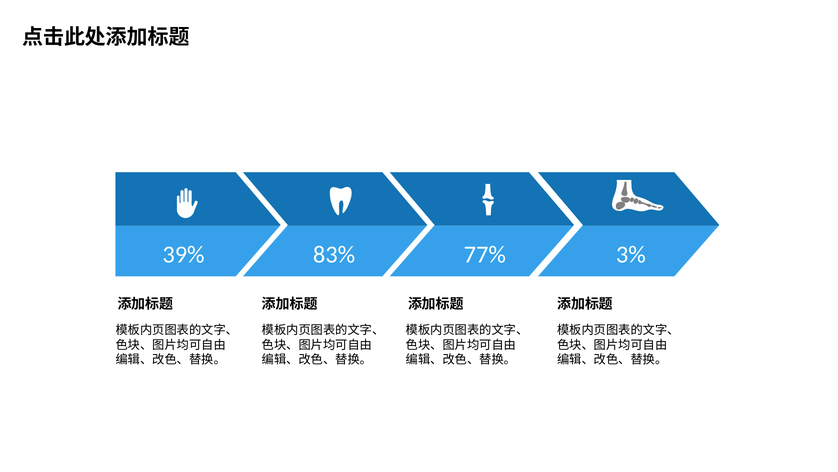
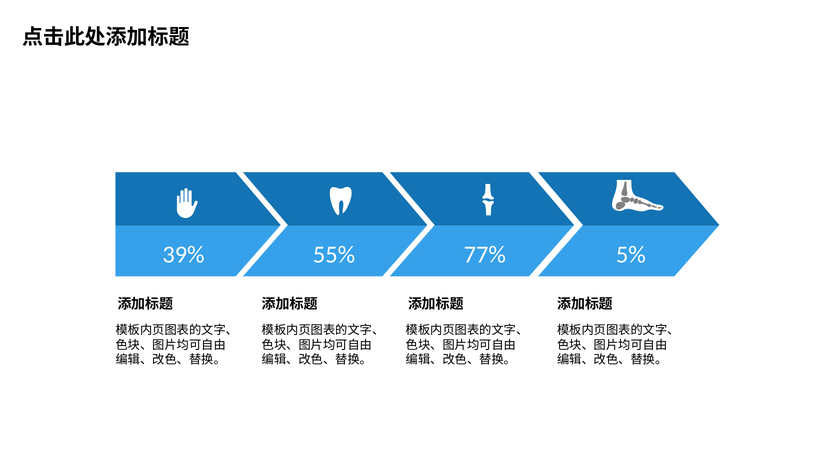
83%: 83% -> 55%
3%: 3% -> 5%
